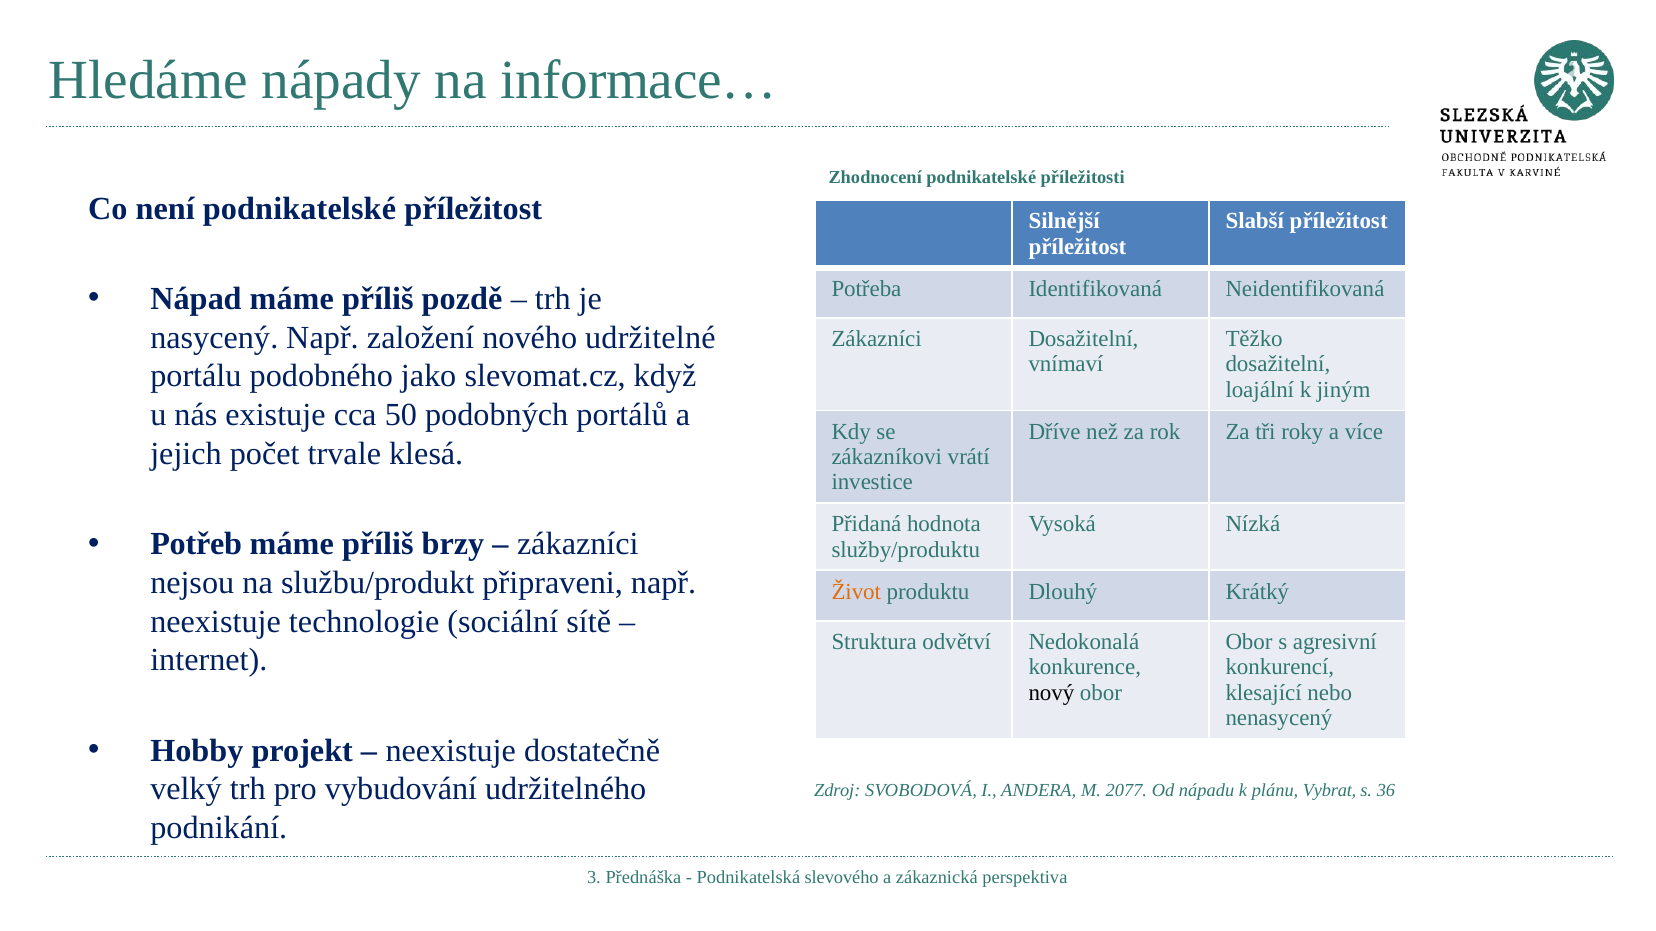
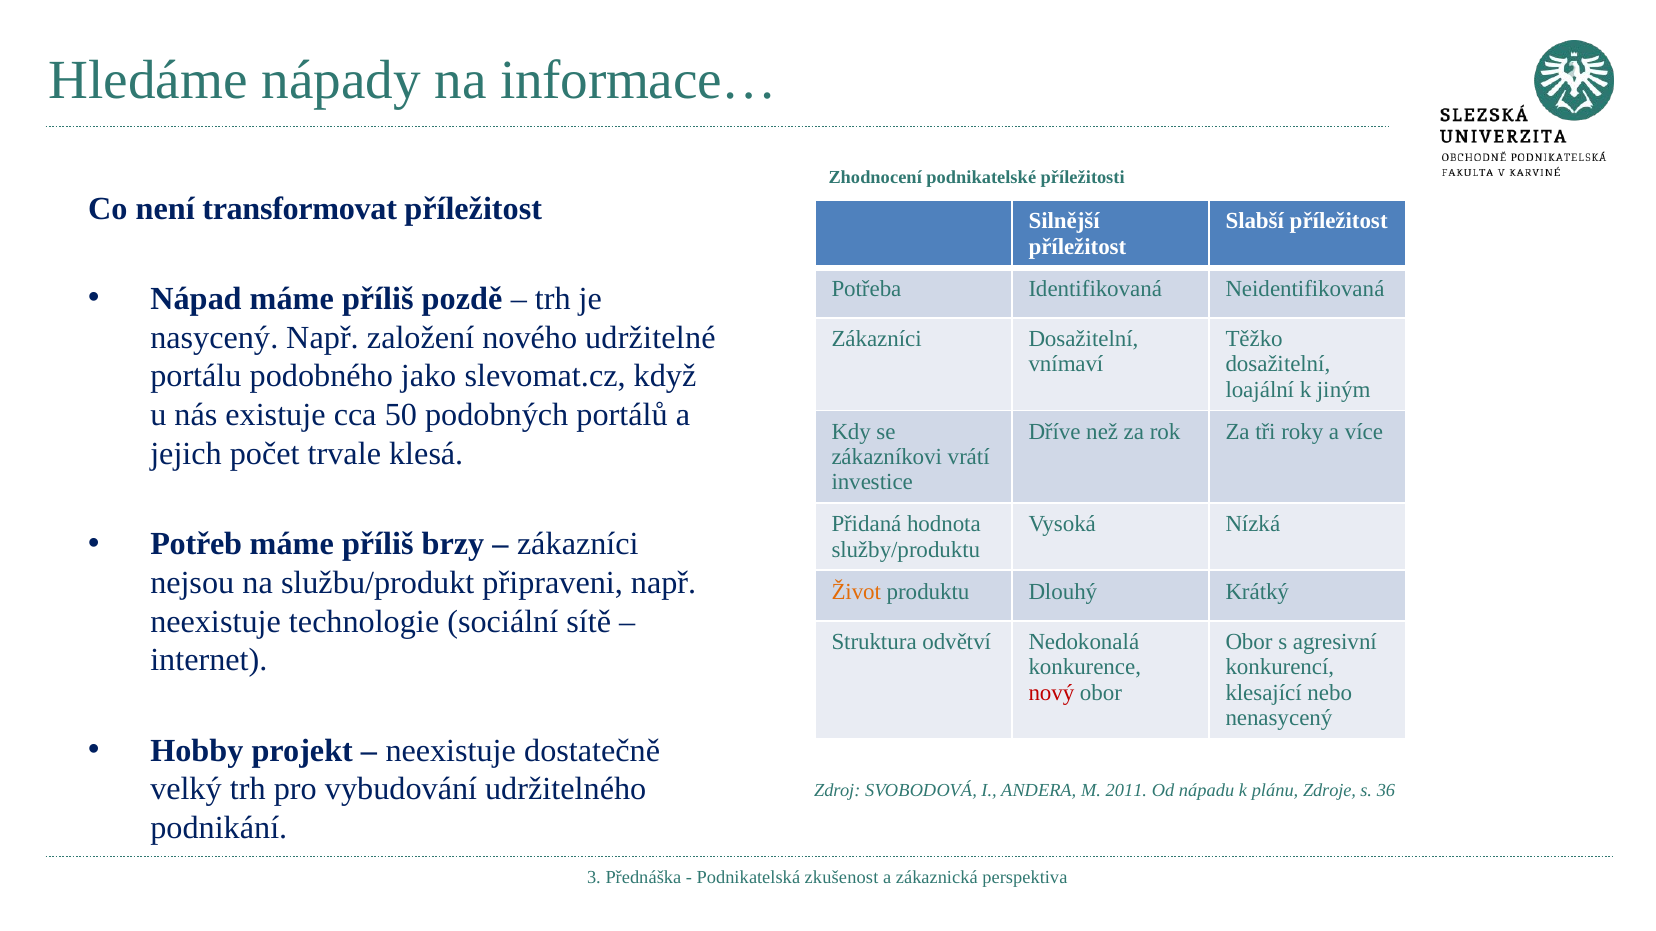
není podnikatelské: podnikatelské -> transformovat
nový colour: black -> red
2077: 2077 -> 2011
Vybrat: Vybrat -> Zdroje
slevového: slevového -> zkušenost
